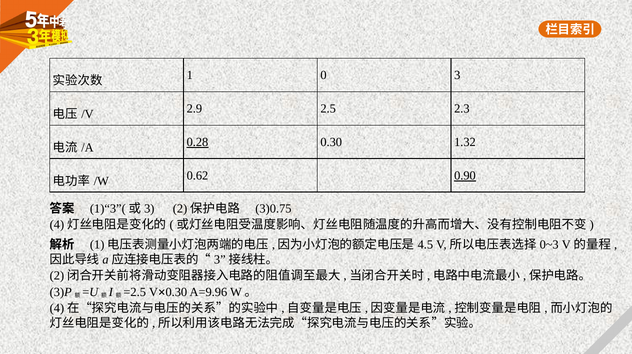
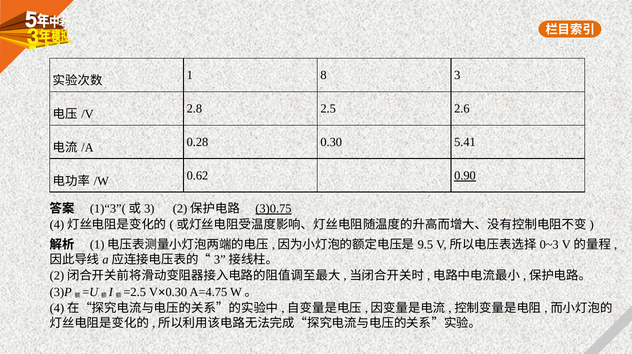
0: 0 -> 8
2.9: 2.9 -> 2.8
2.3: 2.3 -> 2.6
0.28 underline: present -> none
1.32: 1.32 -> 5.41
3)0.75 underline: none -> present
4.5: 4.5 -> 9.5
A=9.96: A=9.96 -> A=4.75
